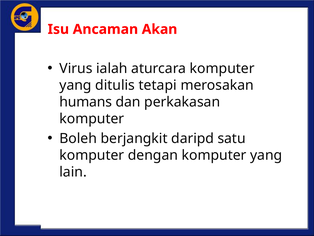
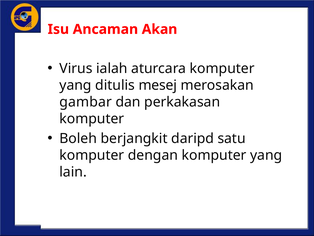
tetapi: tetapi -> mesej
humans: humans -> gambar
